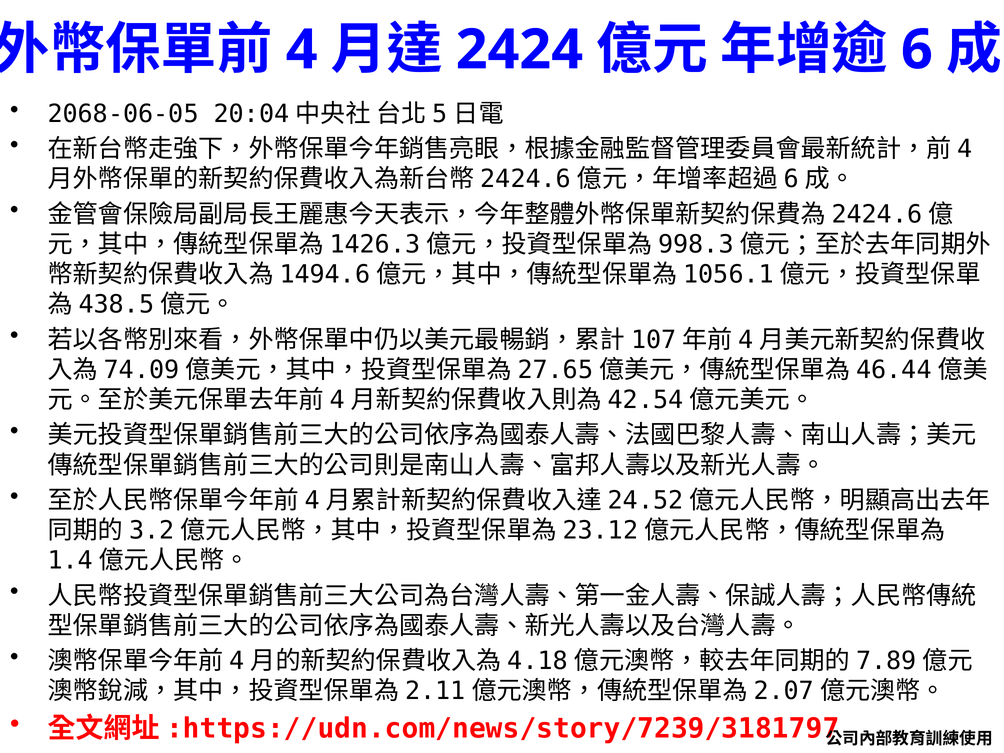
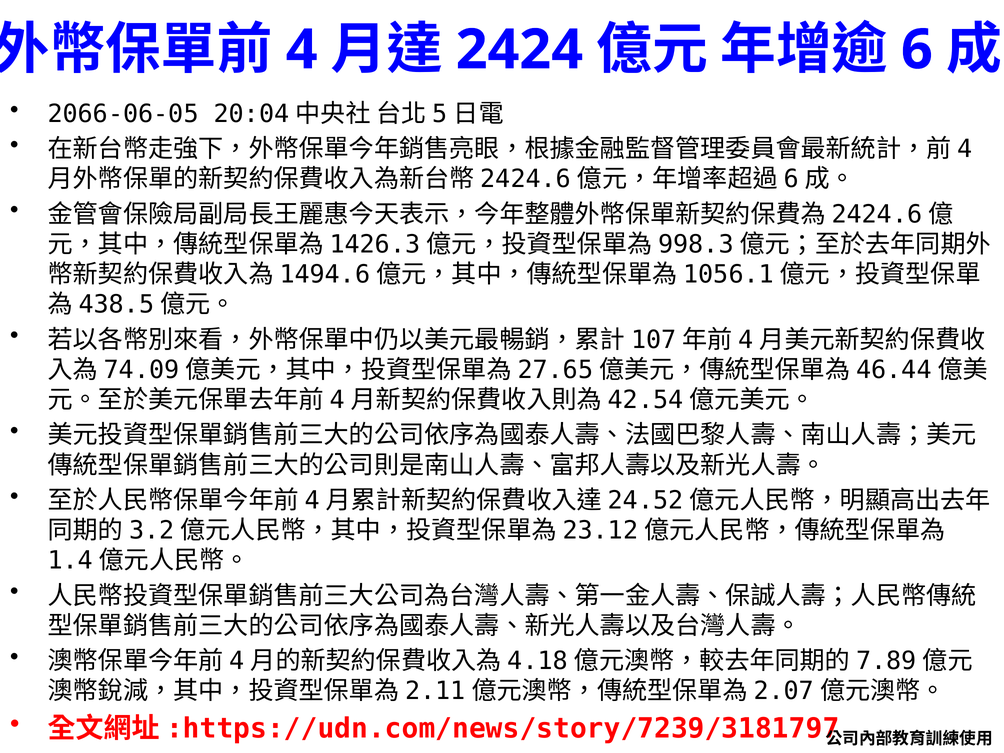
2068-06-05: 2068-06-05 -> 2066-06-05
